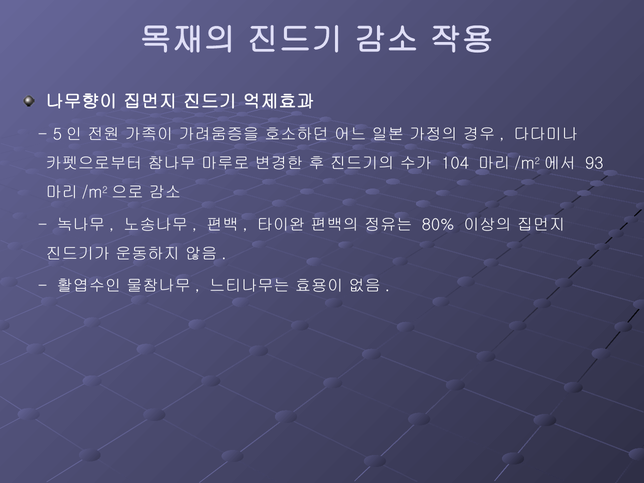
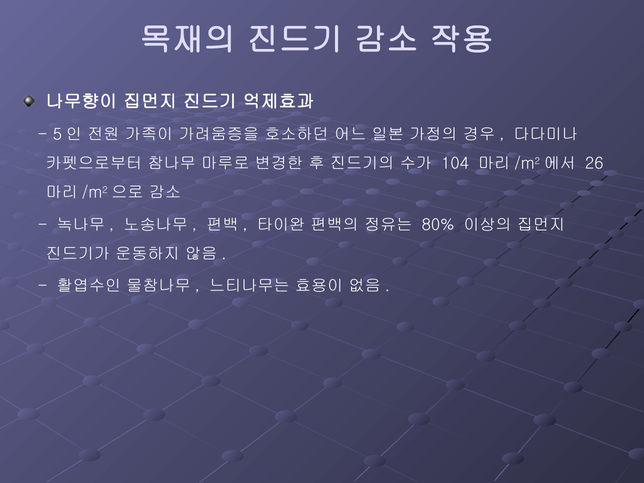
93: 93 -> 26
